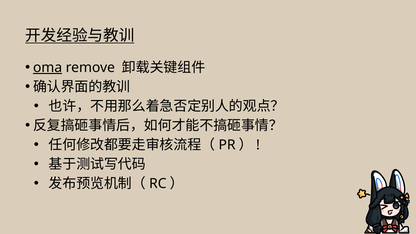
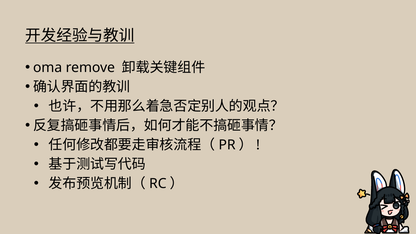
oma underline: present -> none
